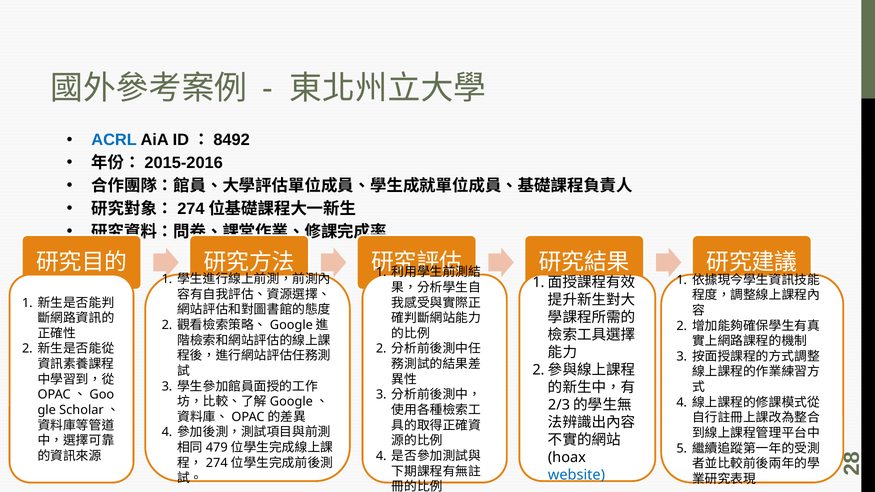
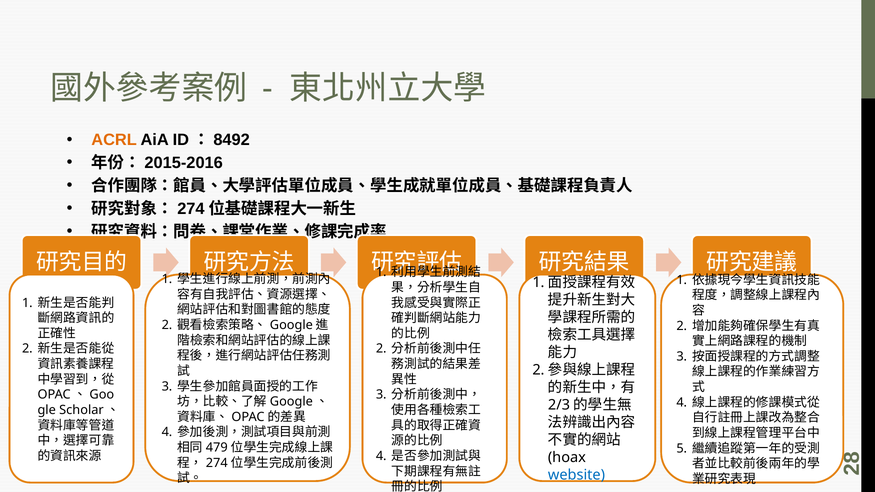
ACRL colour: blue -> orange
